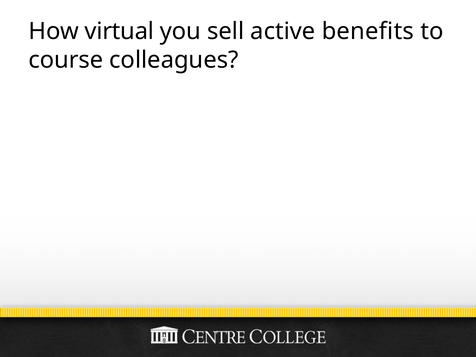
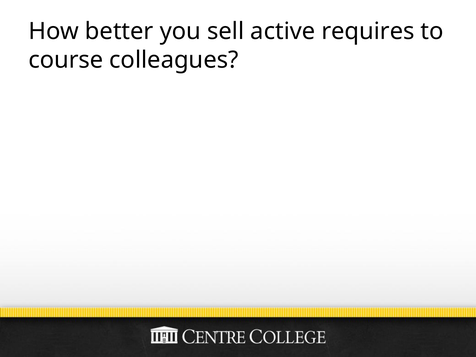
virtual: virtual -> better
benefits: benefits -> requires
